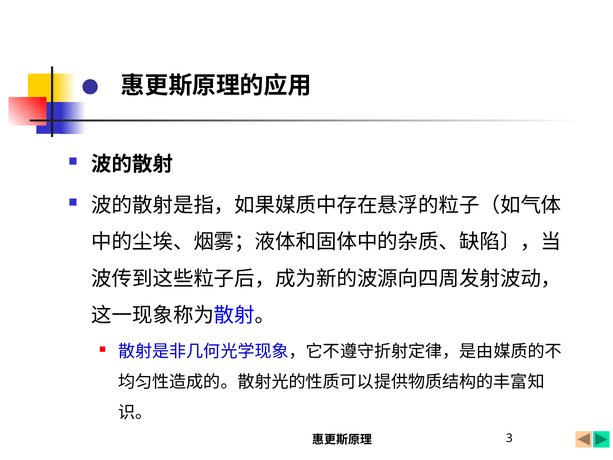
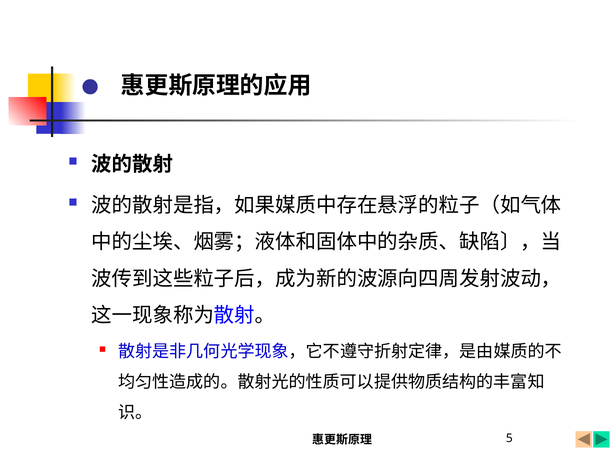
3: 3 -> 5
